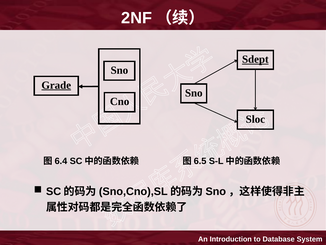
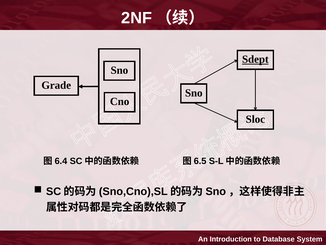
Grade underline: present -> none
